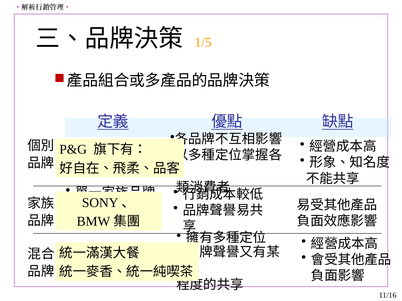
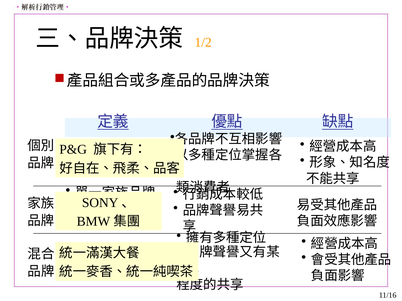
1/5: 1/5 -> 1/2
